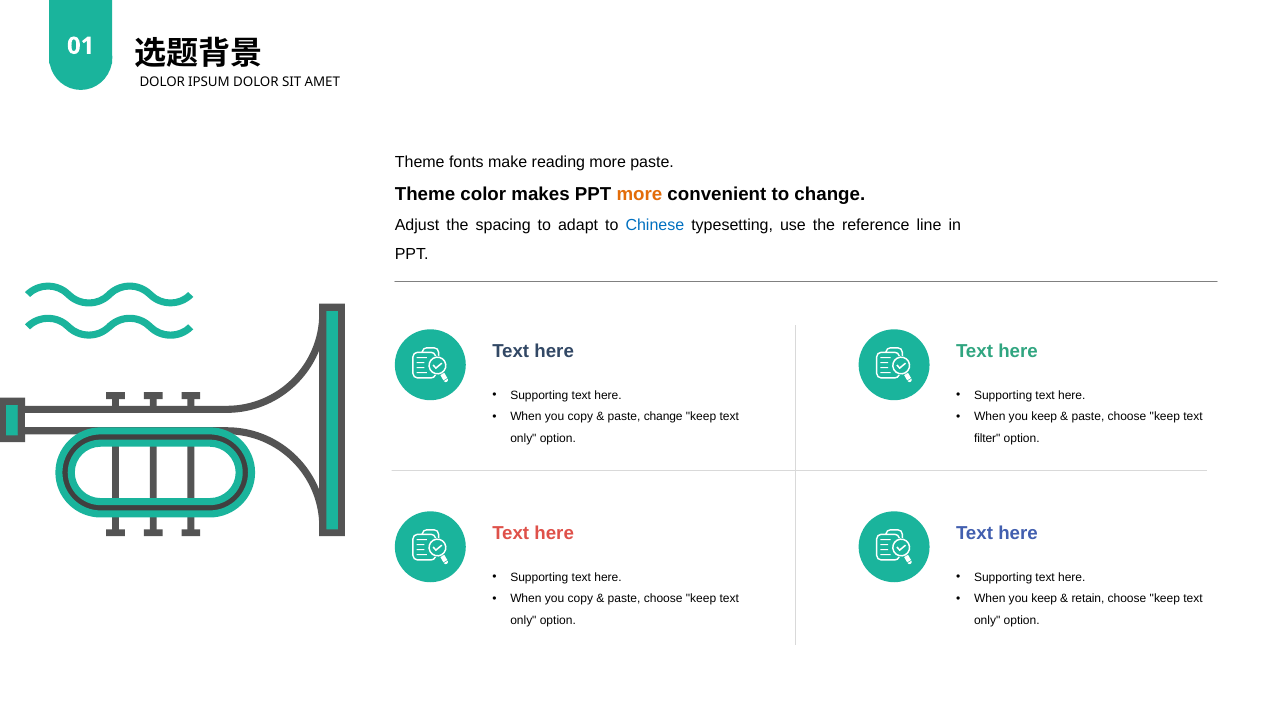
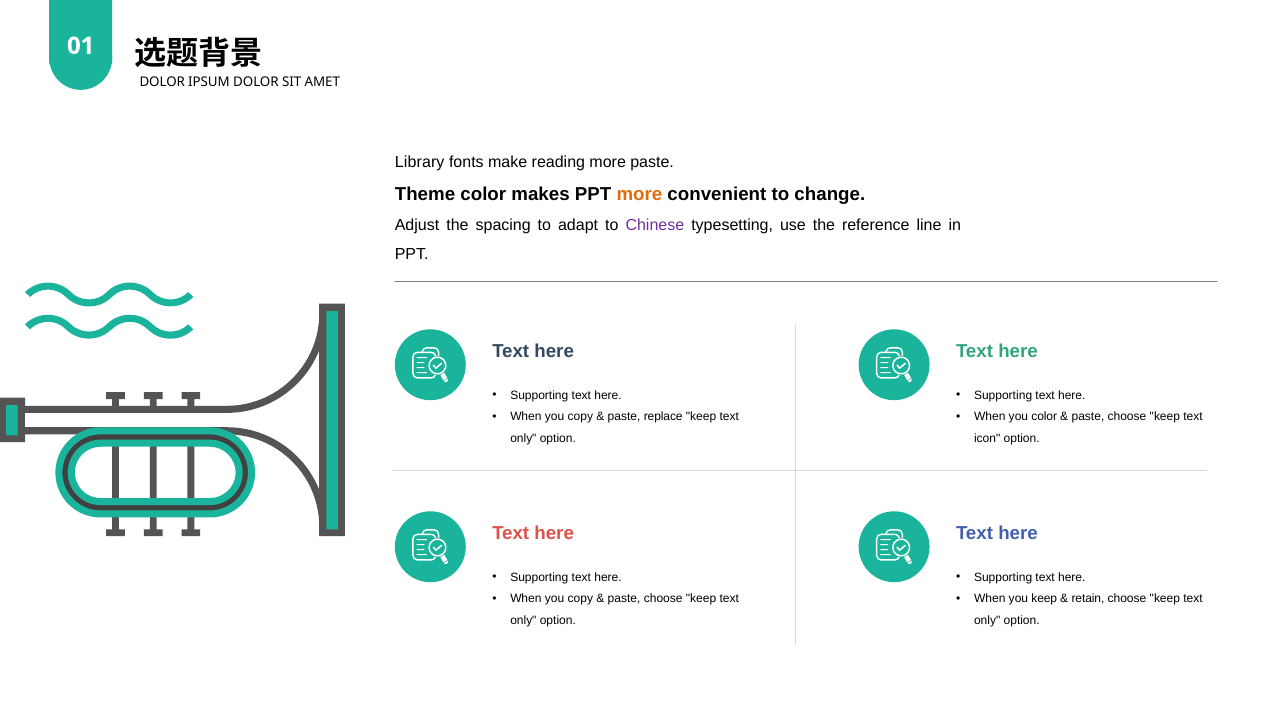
Theme at (420, 162): Theme -> Library
Chinese colour: blue -> purple
paste change: change -> replace
keep at (1044, 417): keep -> color
filter: filter -> icon
